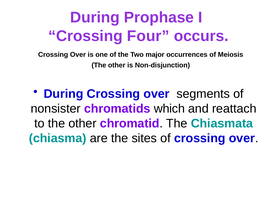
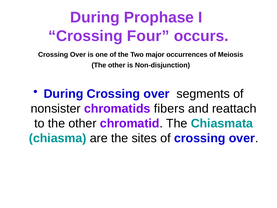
which: which -> fibers
